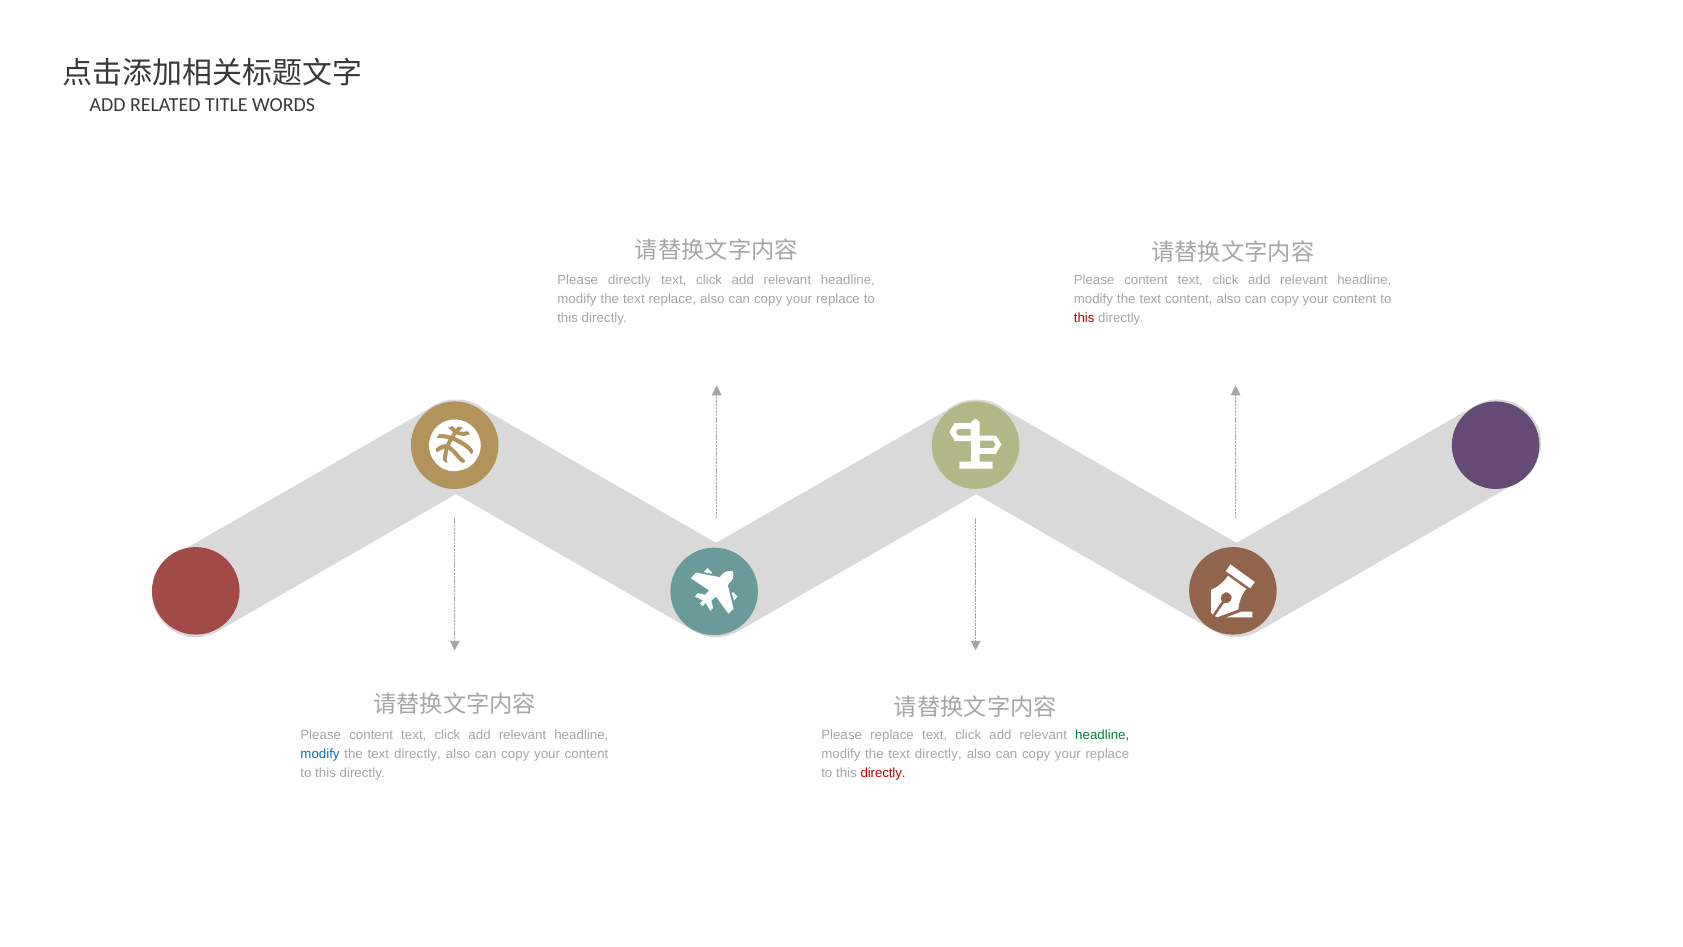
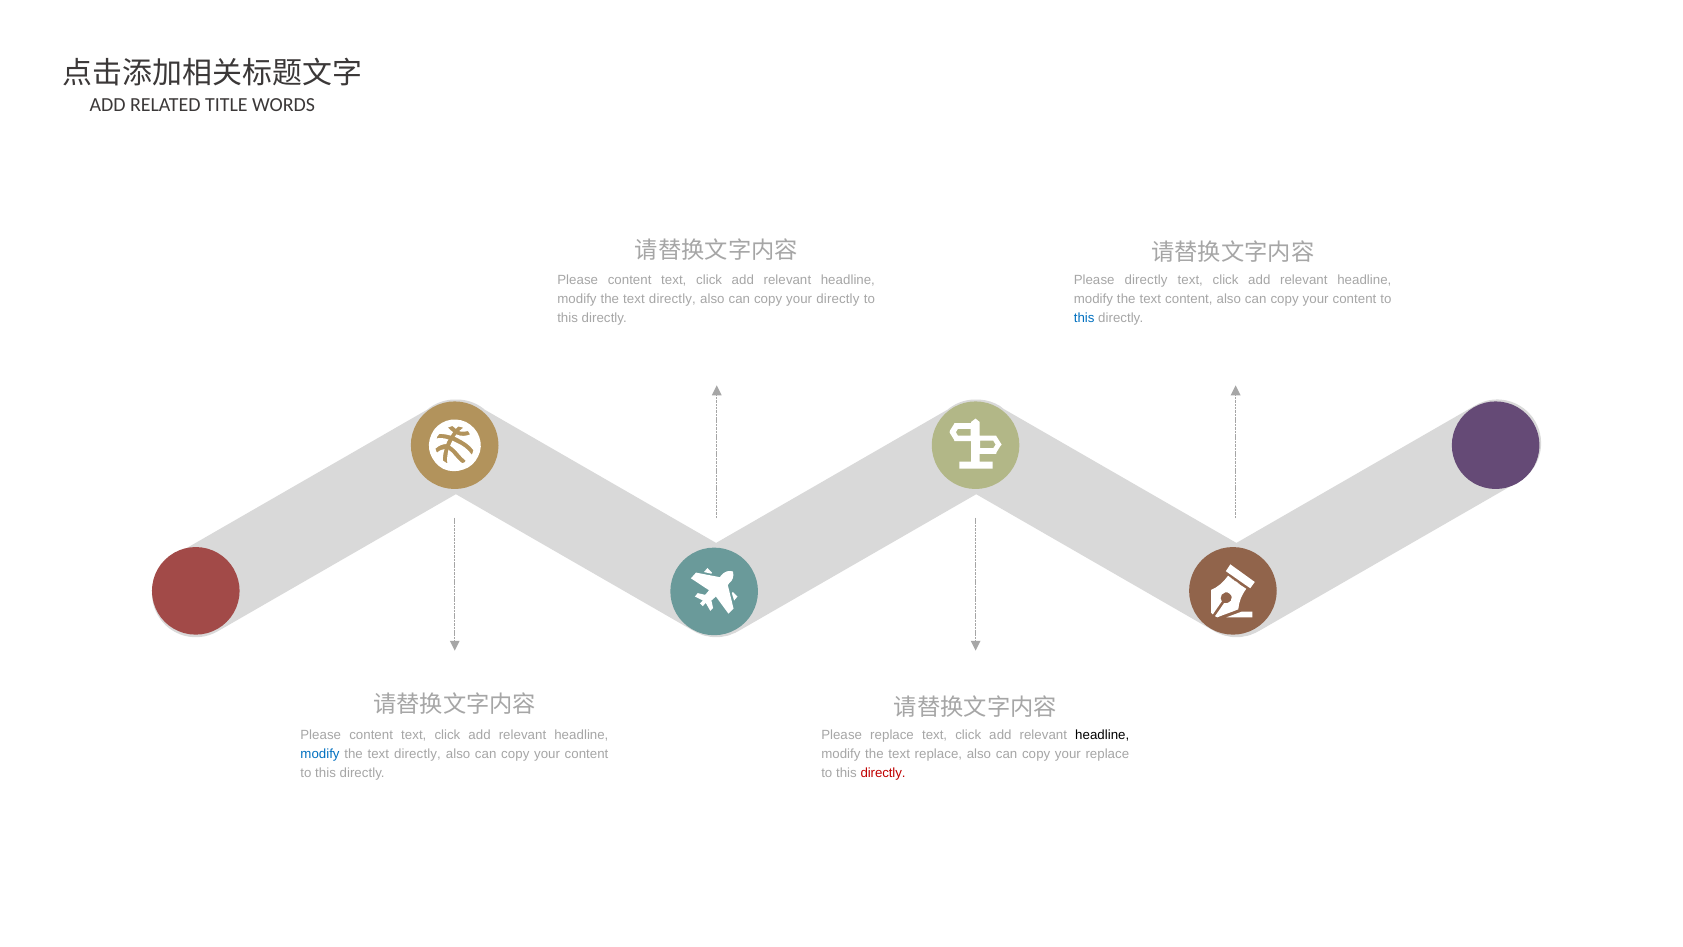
directly at (630, 280): directly -> content
content at (1146, 280): content -> directly
replace at (672, 299): replace -> directly
replace at (838, 299): replace -> directly
this at (1084, 318) colour: red -> blue
headline at (1102, 735) colour: green -> black
directly at (938, 754): directly -> replace
